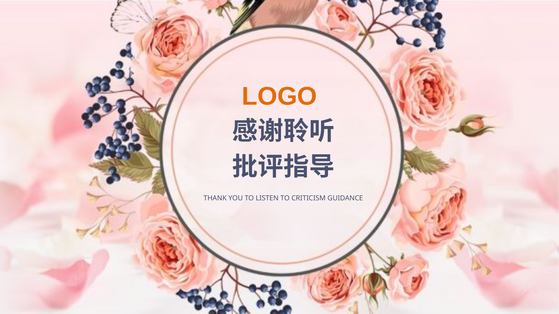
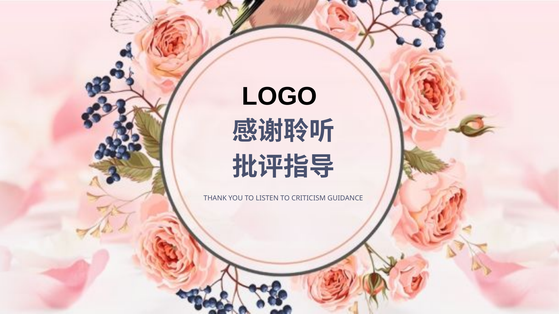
LOGO colour: orange -> black
